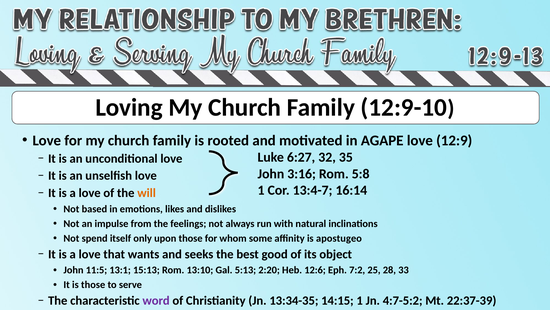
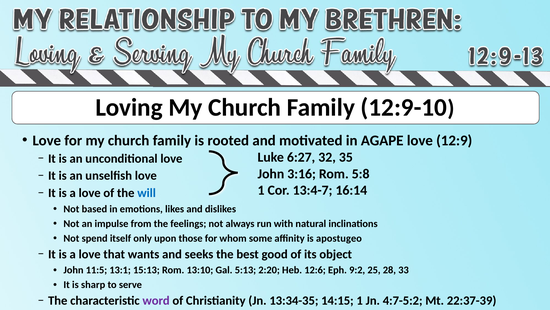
will colour: orange -> blue
7:2: 7:2 -> 9:2
is those: those -> sharp
